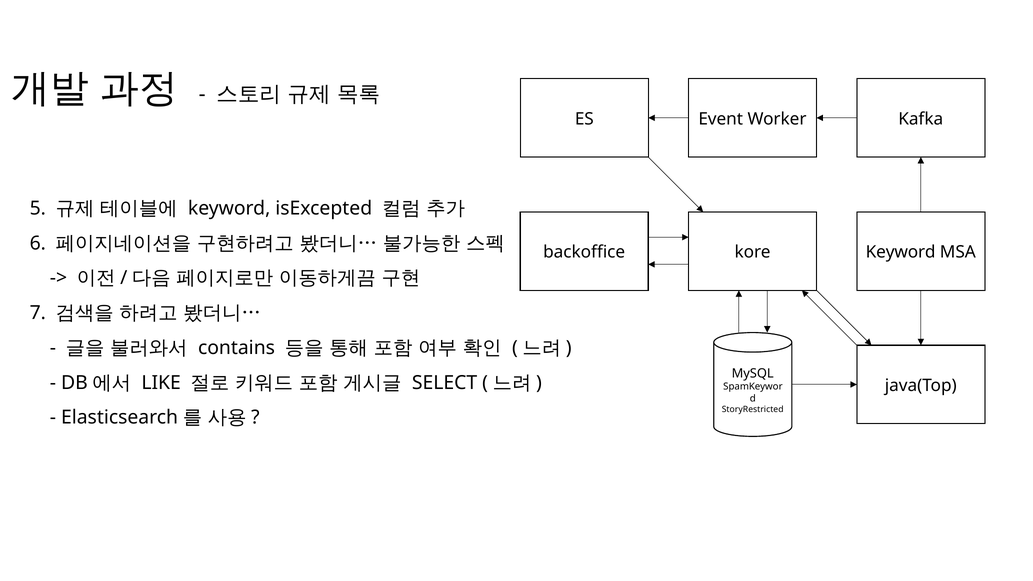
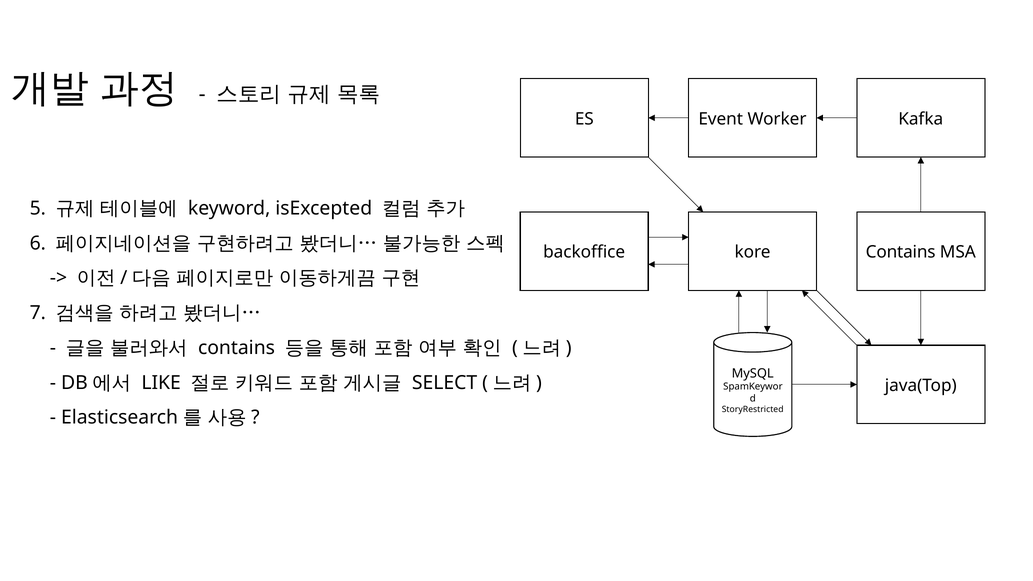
Keyword at (901, 252): Keyword -> Contains
